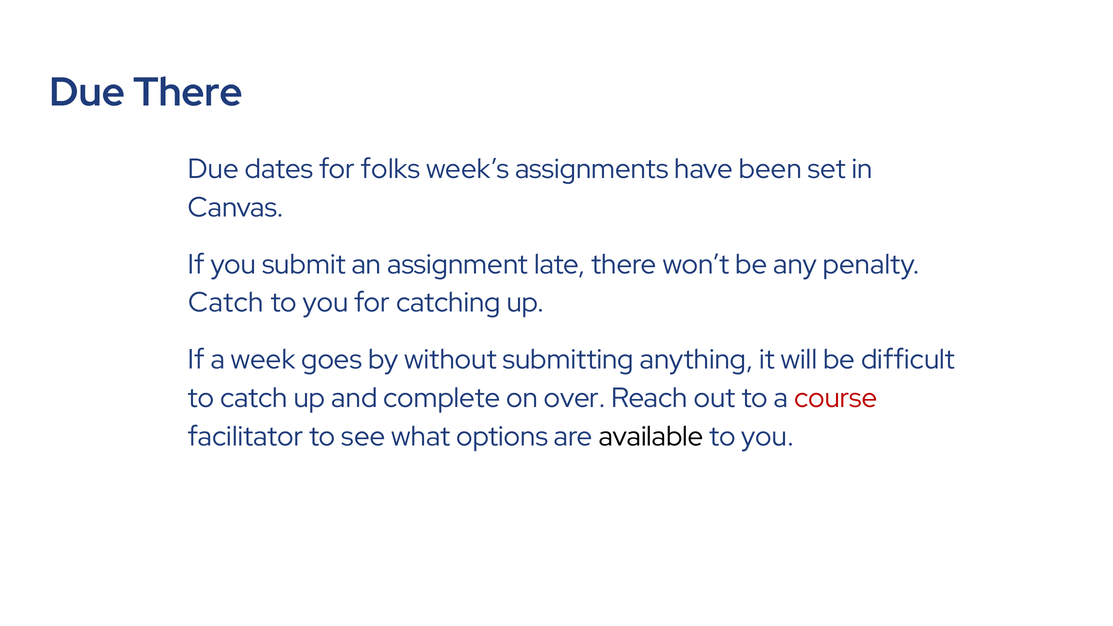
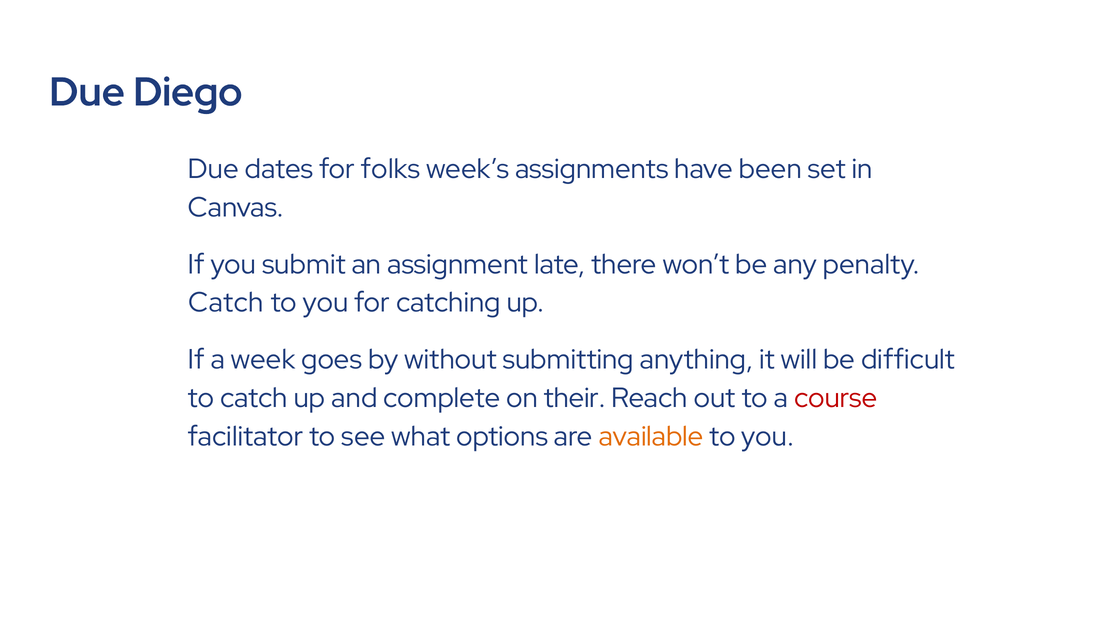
Due There: There -> Diego
over: over -> their
available colour: black -> orange
